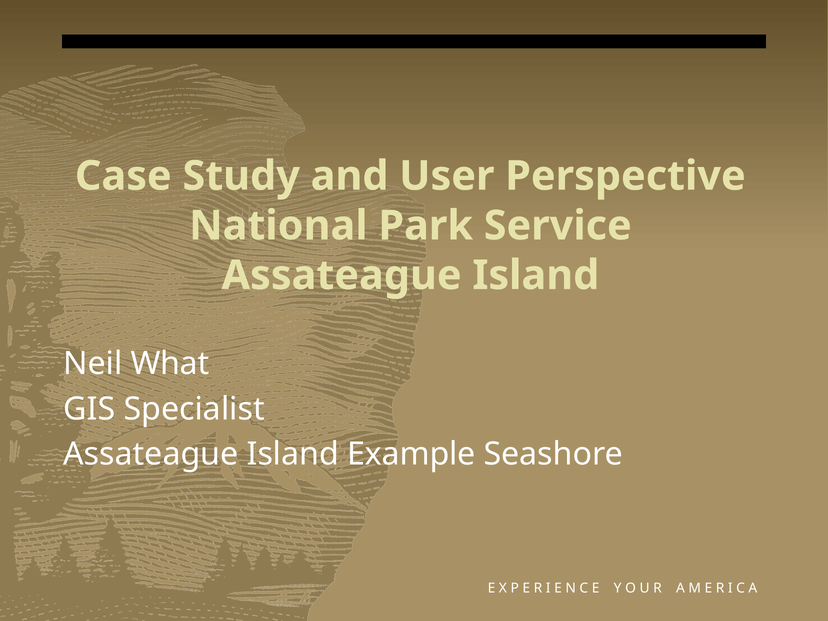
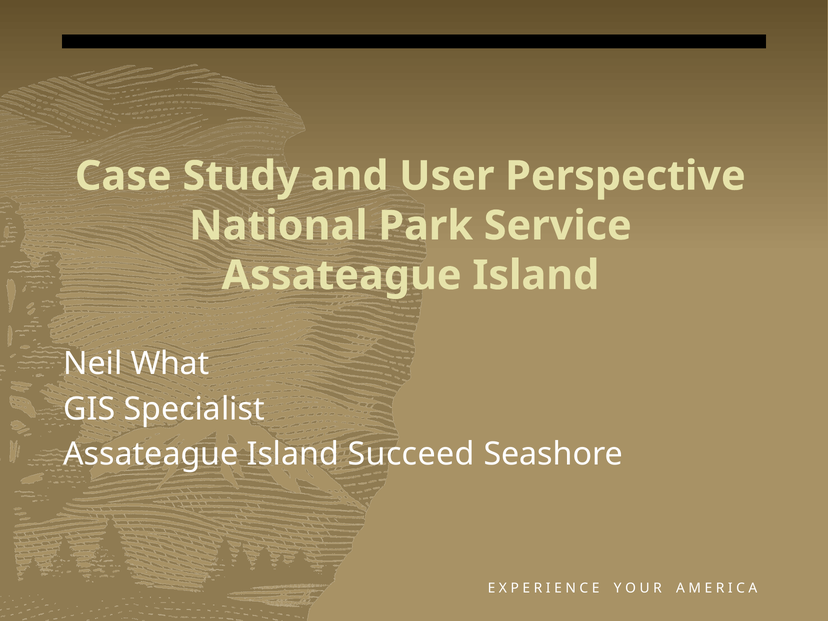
Example: Example -> Succeed
